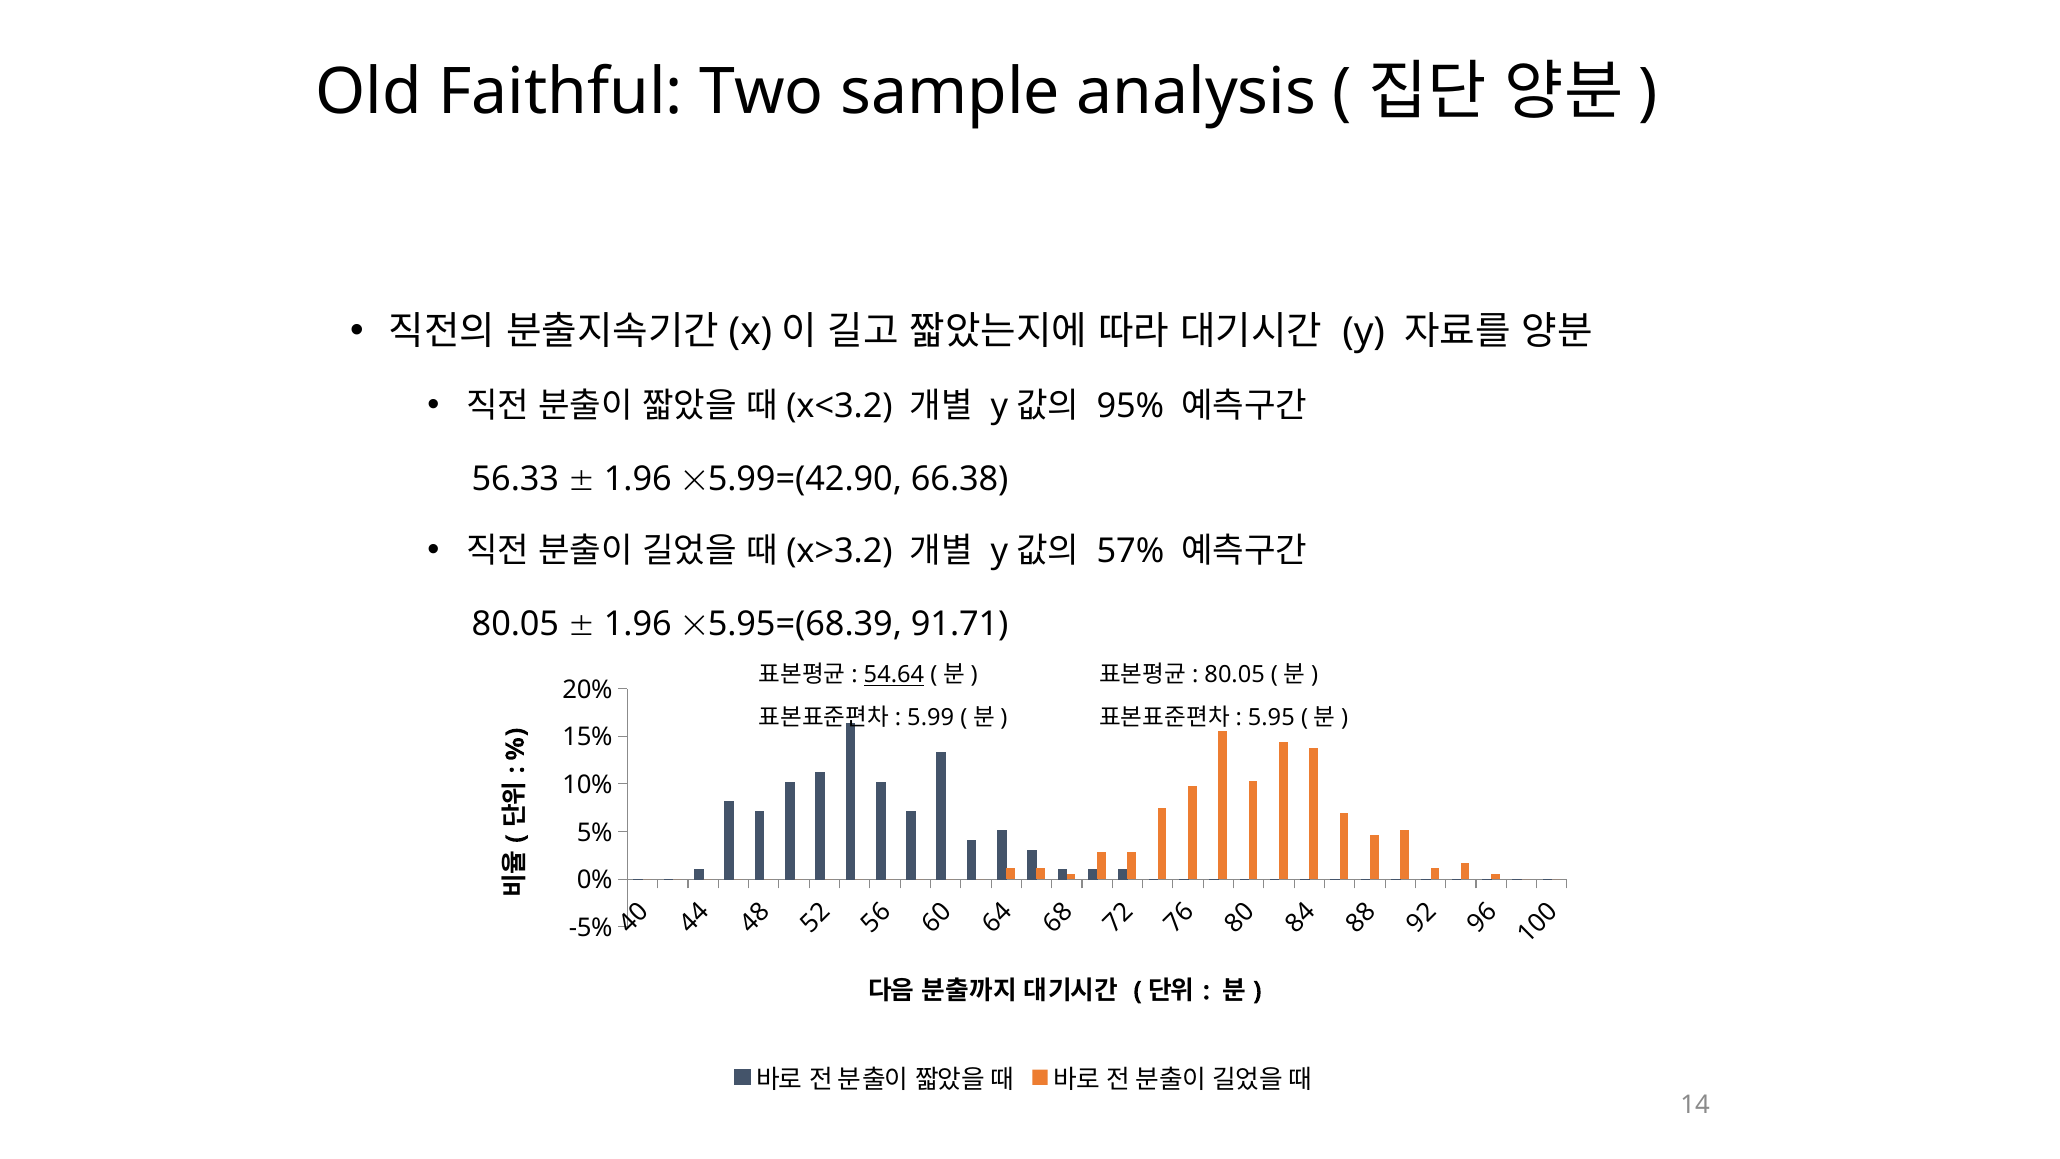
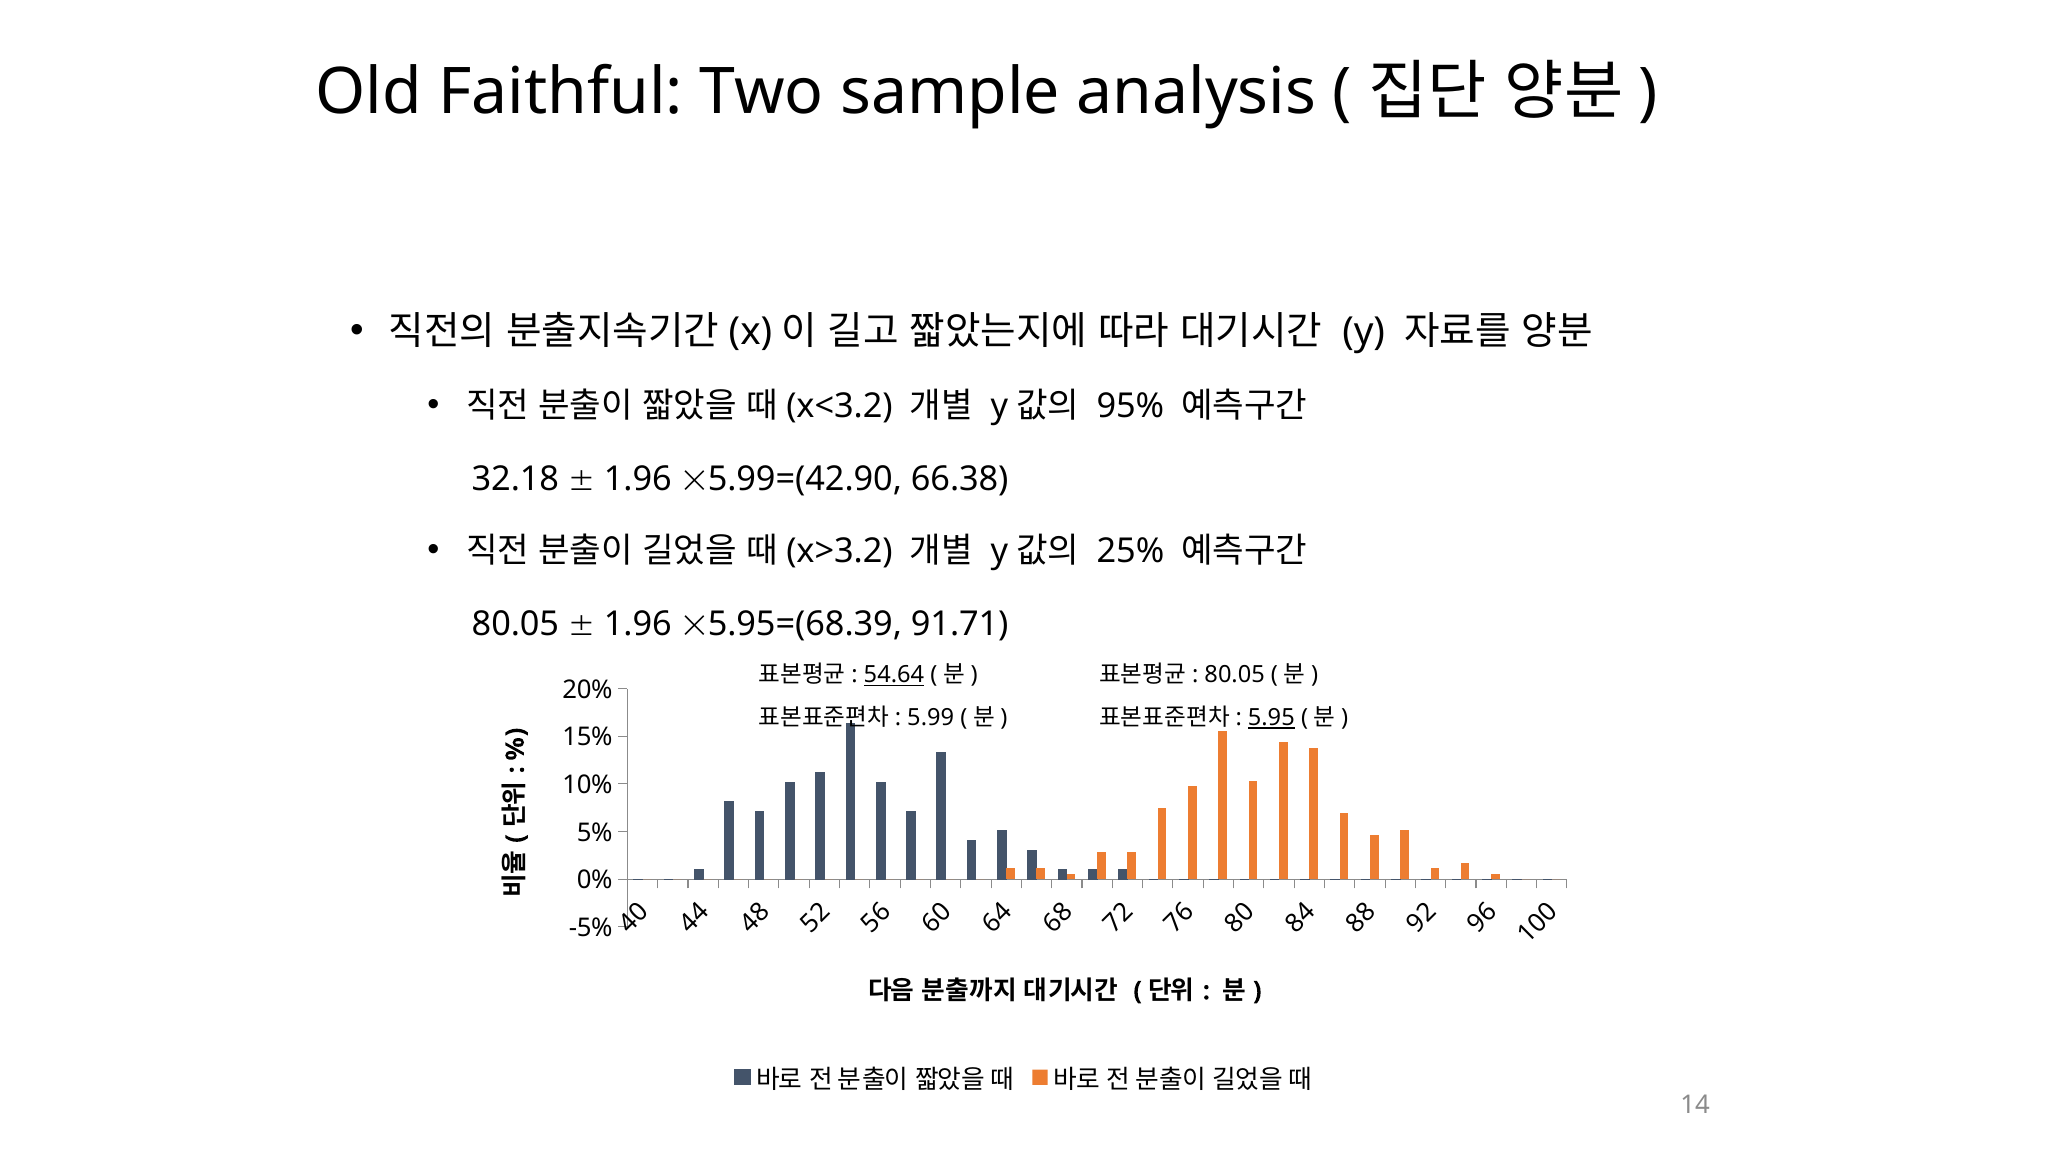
56.33: 56.33 -> 32.18
57%: 57% -> 25%
5.95 underline: none -> present
